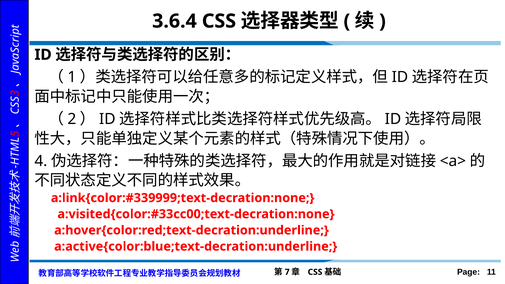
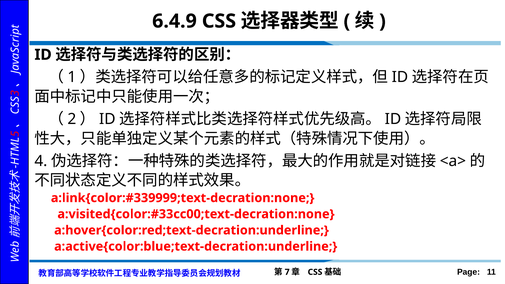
3.6.4: 3.6.4 -> 6.4.9
